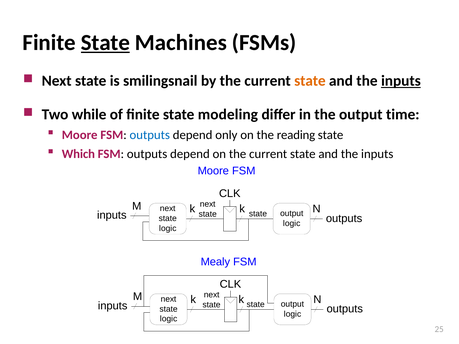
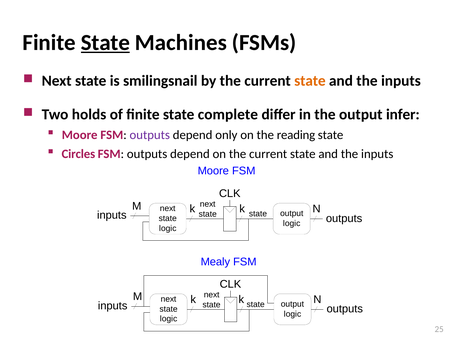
inputs at (401, 81) underline: present -> none
while: while -> holds
modeling: modeling -> complete
time: time -> infer
outputs at (150, 135) colour: blue -> purple
Which: Which -> Circles
